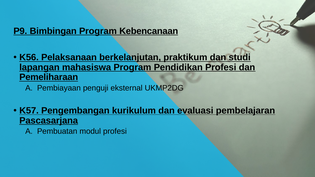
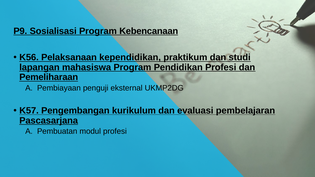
Bimbingan: Bimbingan -> Sosialisasi
berkelanjutan: berkelanjutan -> kependidikan
